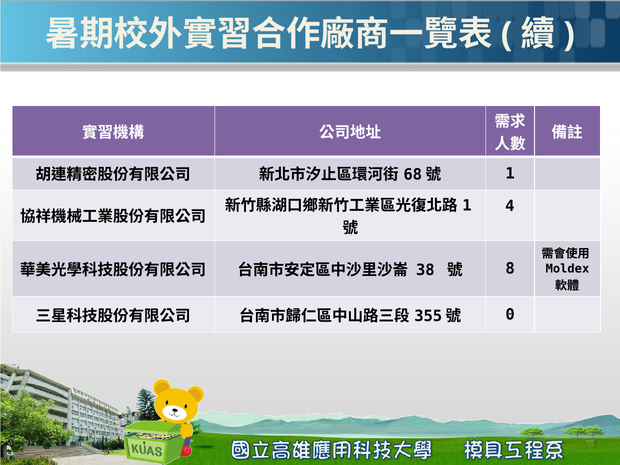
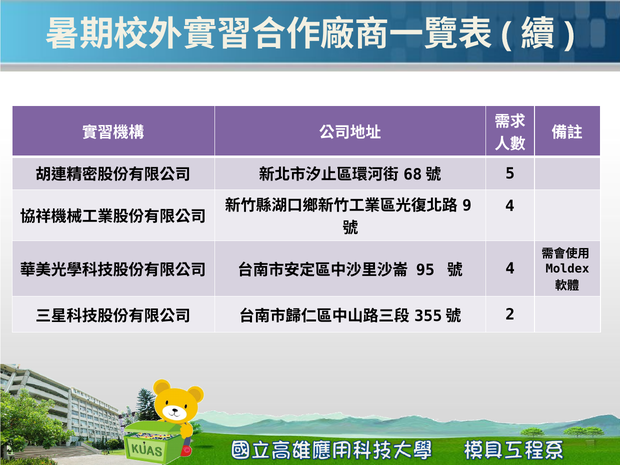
1 at (510, 173): 1 -> 5
1 at (467, 206): 1 -> 9
38: 38 -> 95
8 at (510, 269): 8 -> 4
0: 0 -> 2
